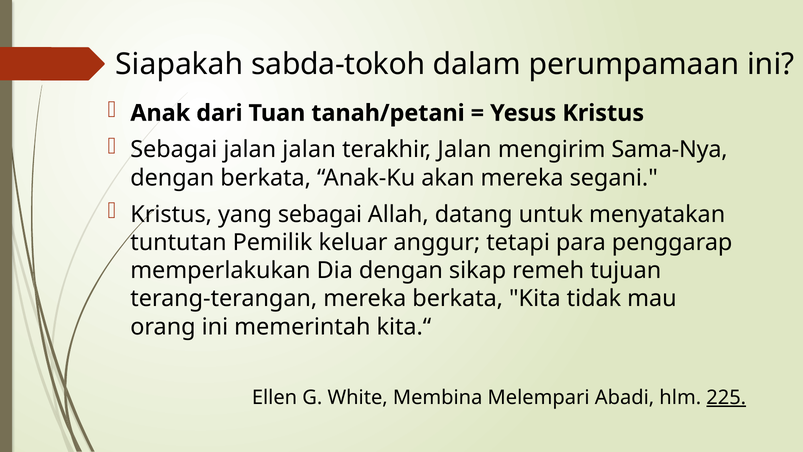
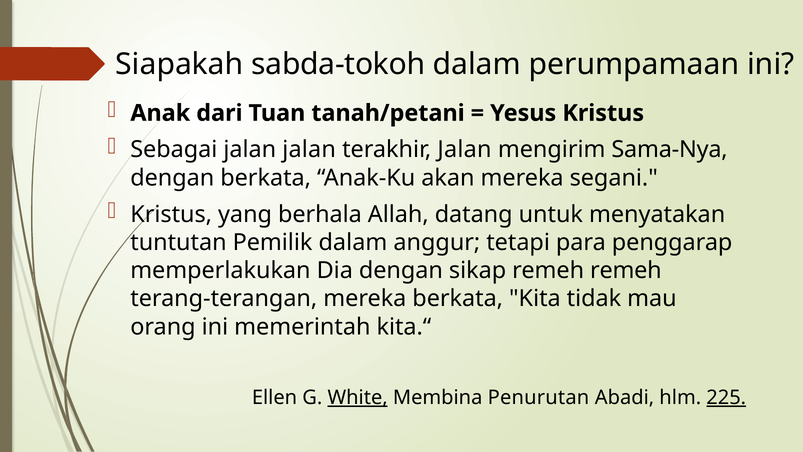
yang sebagai: sebagai -> berhala
Pemilik keluar: keluar -> dalam
remeh tujuan: tujuan -> remeh
White underline: none -> present
Melempari: Melempari -> Penurutan
